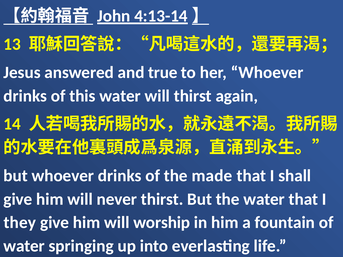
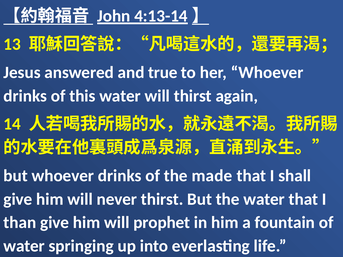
they: they -> than
worship: worship -> prophet
